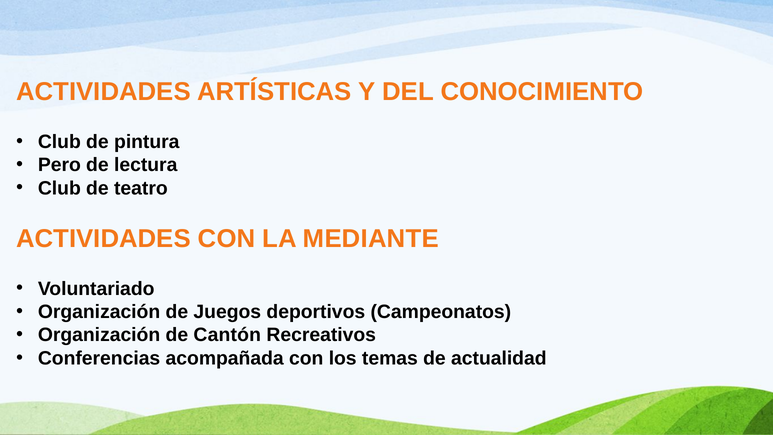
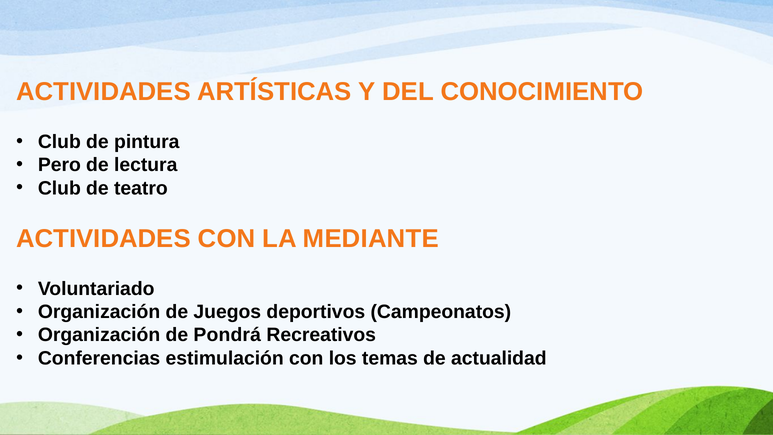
Cantón: Cantón -> Pondrá
acompañada: acompañada -> estimulación
